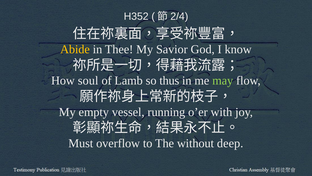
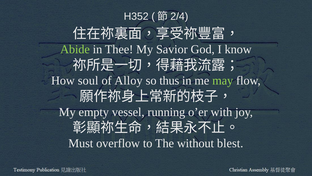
Abide colour: yellow -> light green
Lamb: Lamb -> Alloy
deep: deep -> blest
